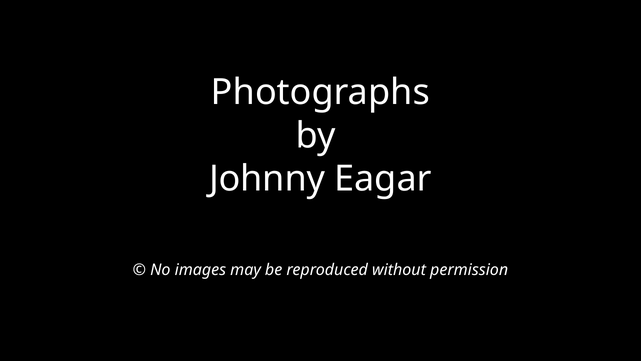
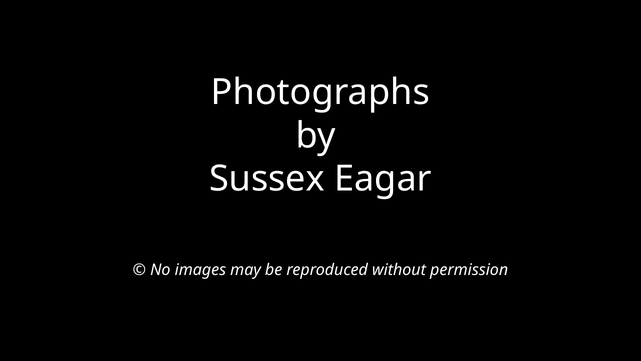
Johnny: Johnny -> Sussex
